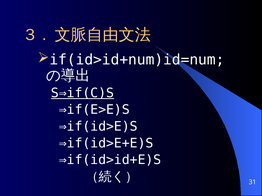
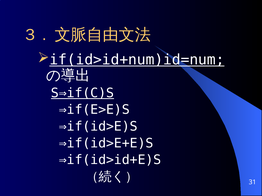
if(id>id+num)id=num underline: none -> present
